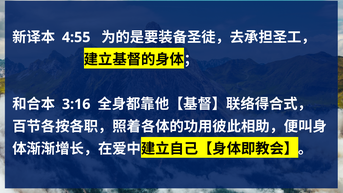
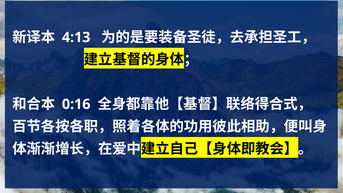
4:55: 4:55 -> 4:13
3:16: 3:16 -> 0:16
